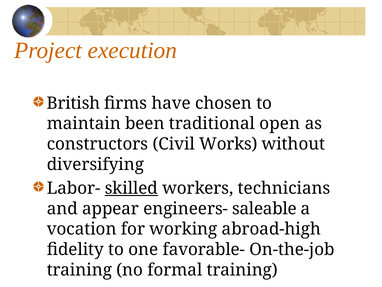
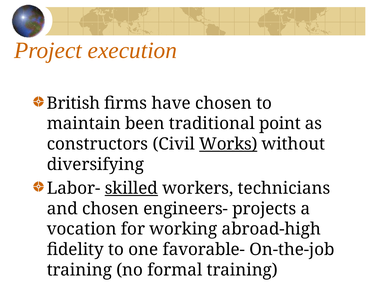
open: open -> point
Works underline: none -> present
and appear: appear -> chosen
saleable: saleable -> projects
